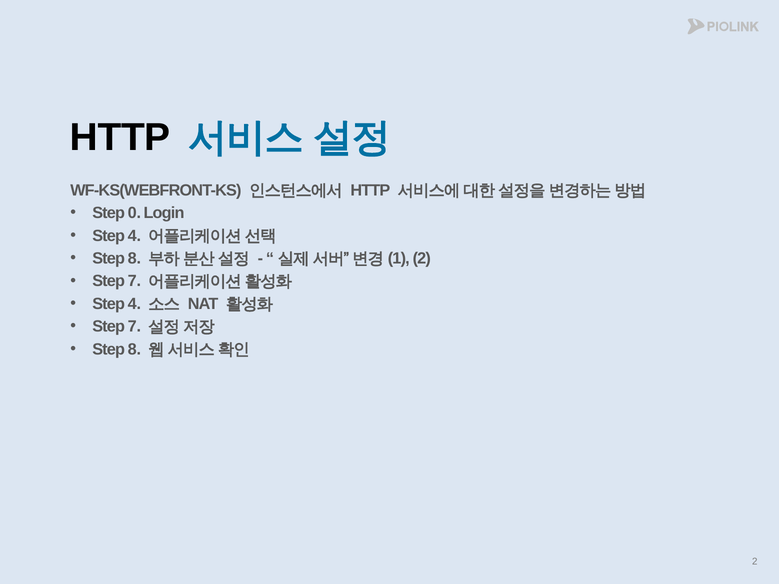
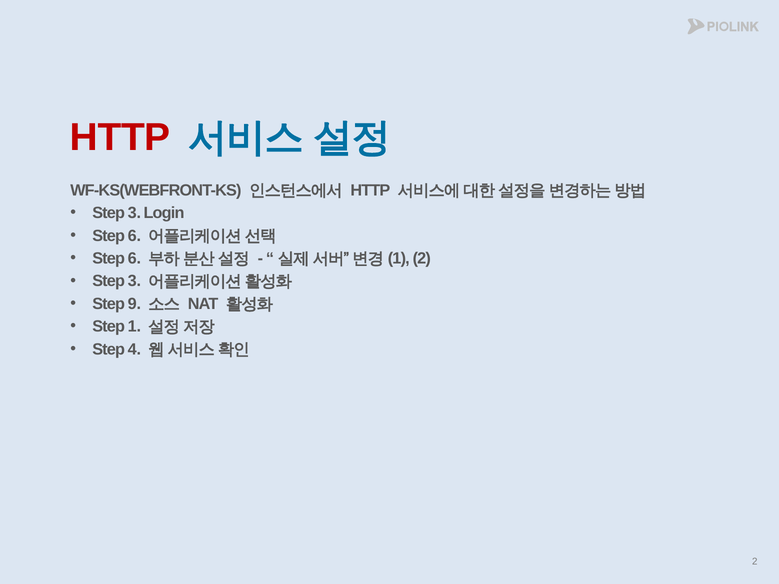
HTTP at (120, 138) colour: black -> red
0 at (134, 213): 0 -> 3
4 at (134, 236): 4 -> 6
8 at (134, 259): 8 -> 6
7 at (134, 281): 7 -> 3
4 at (134, 304): 4 -> 9
7 at (134, 327): 7 -> 1
8 at (134, 349): 8 -> 4
